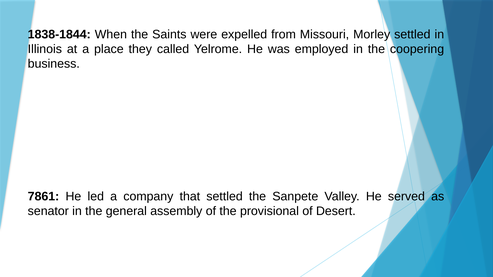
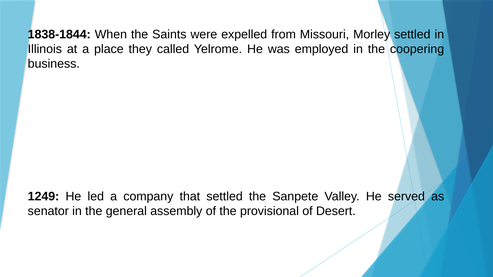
7861: 7861 -> 1249
